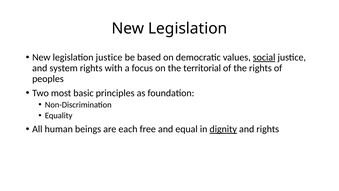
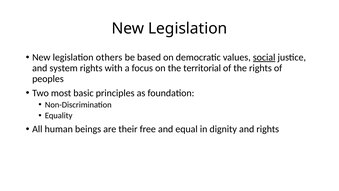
legislation justice: justice -> others
each: each -> their
dignity underline: present -> none
